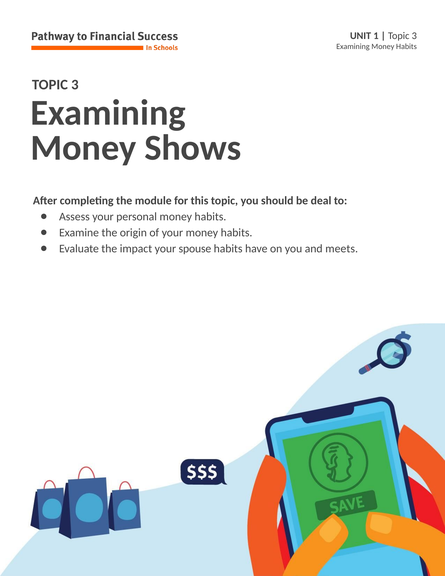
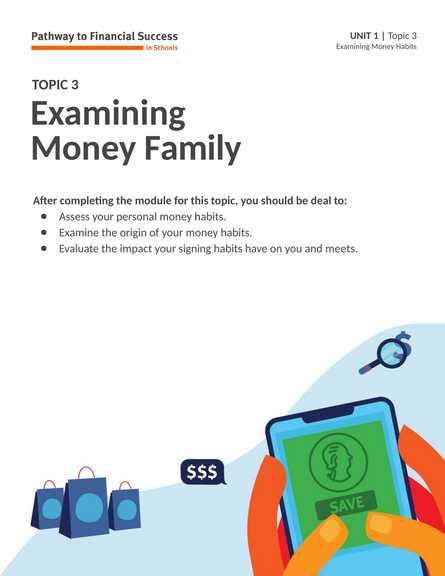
Shows: Shows -> Family
spouse: spouse -> signing
